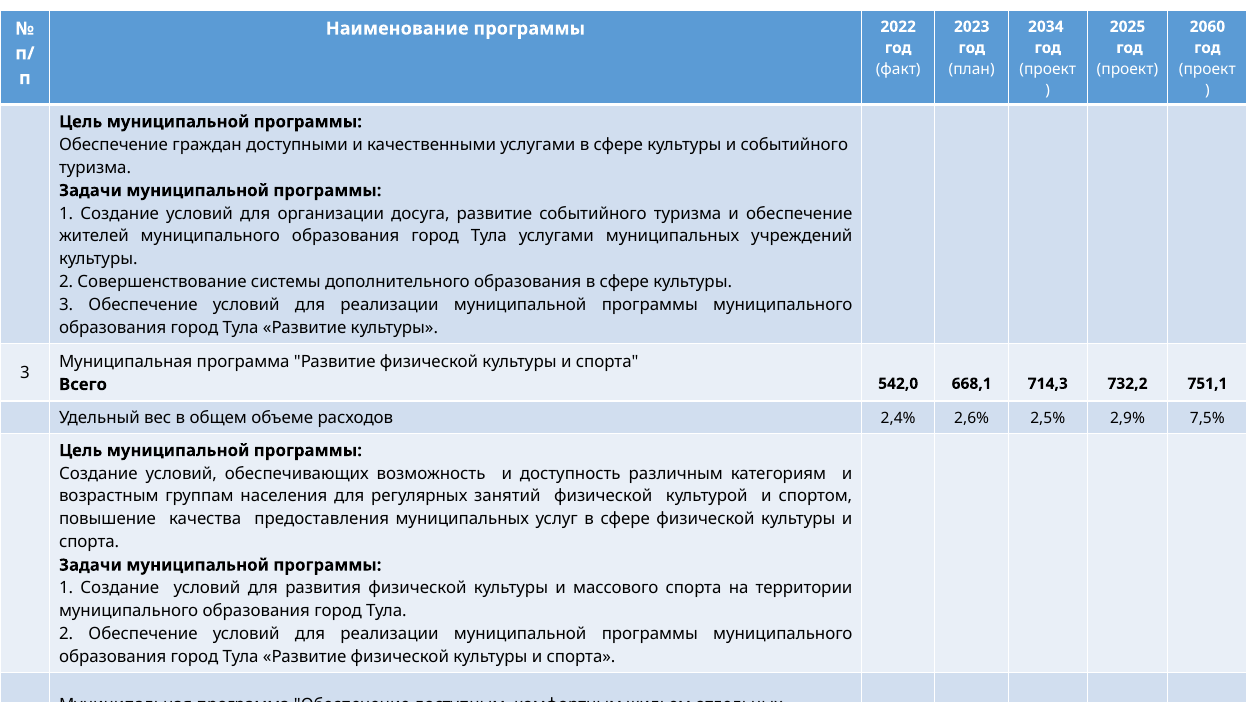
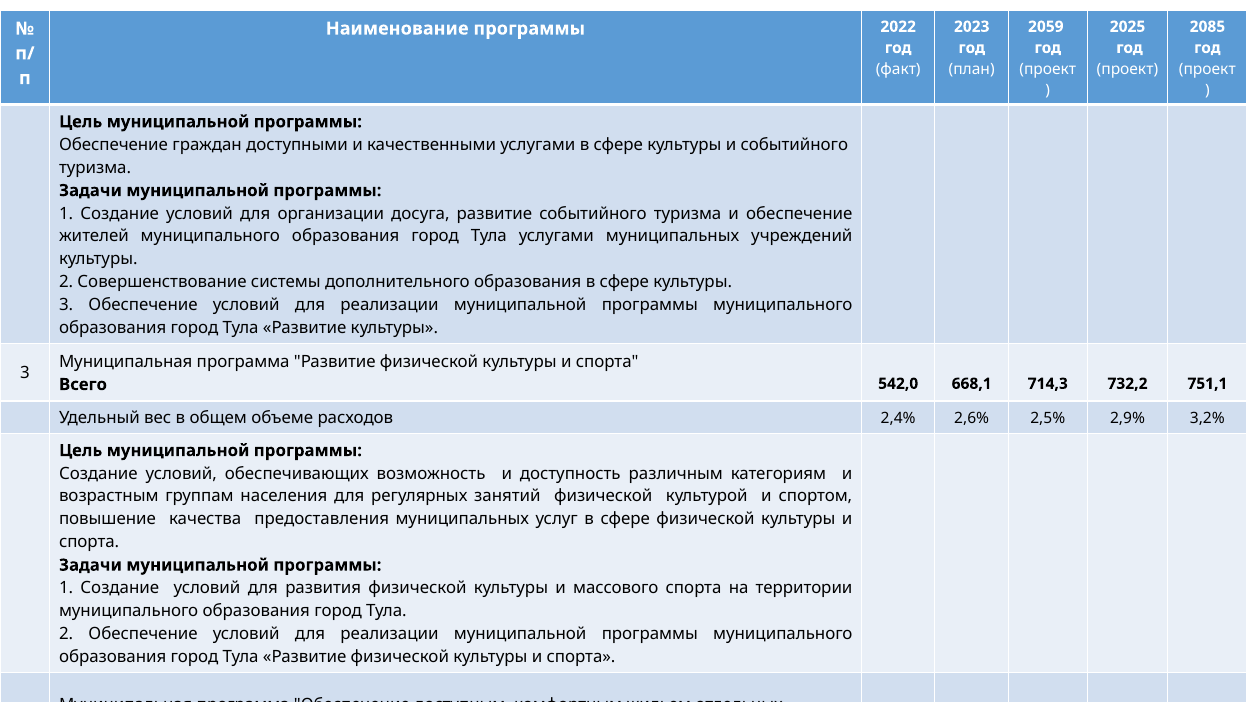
2034: 2034 -> 2059
2060: 2060 -> 2085
7,5%: 7,5% -> 3,2%
